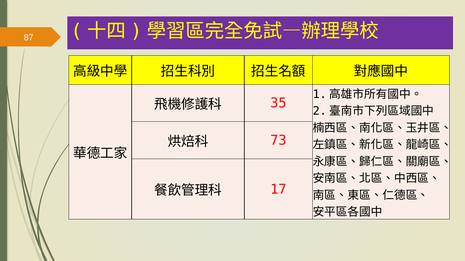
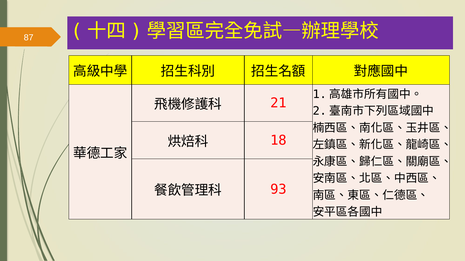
35: 35 -> 21
73: 73 -> 18
17: 17 -> 93
